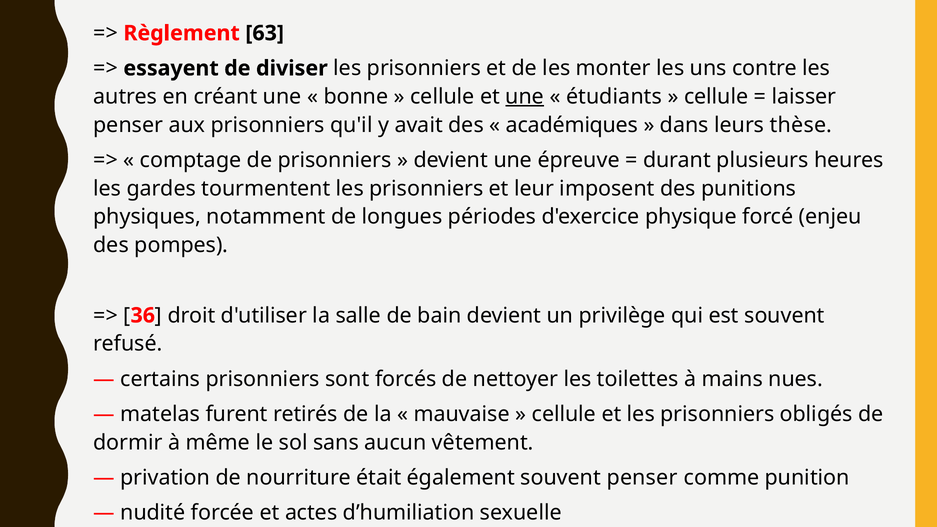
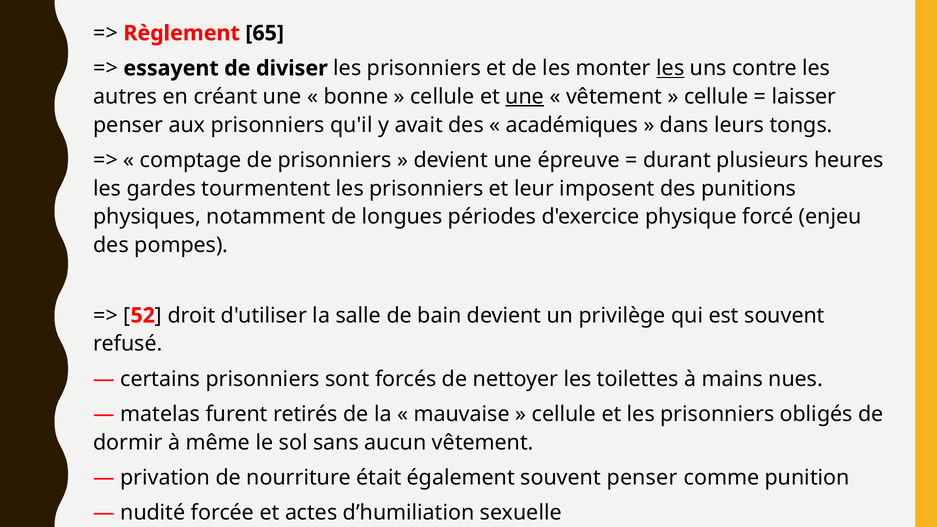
63: 63 -> 65
les at (670, 68) underline: none -> present
étudiants at (614, 97): étudiants -> vêtement
thèse: thèse -> tongs
36: 36 -> 52
